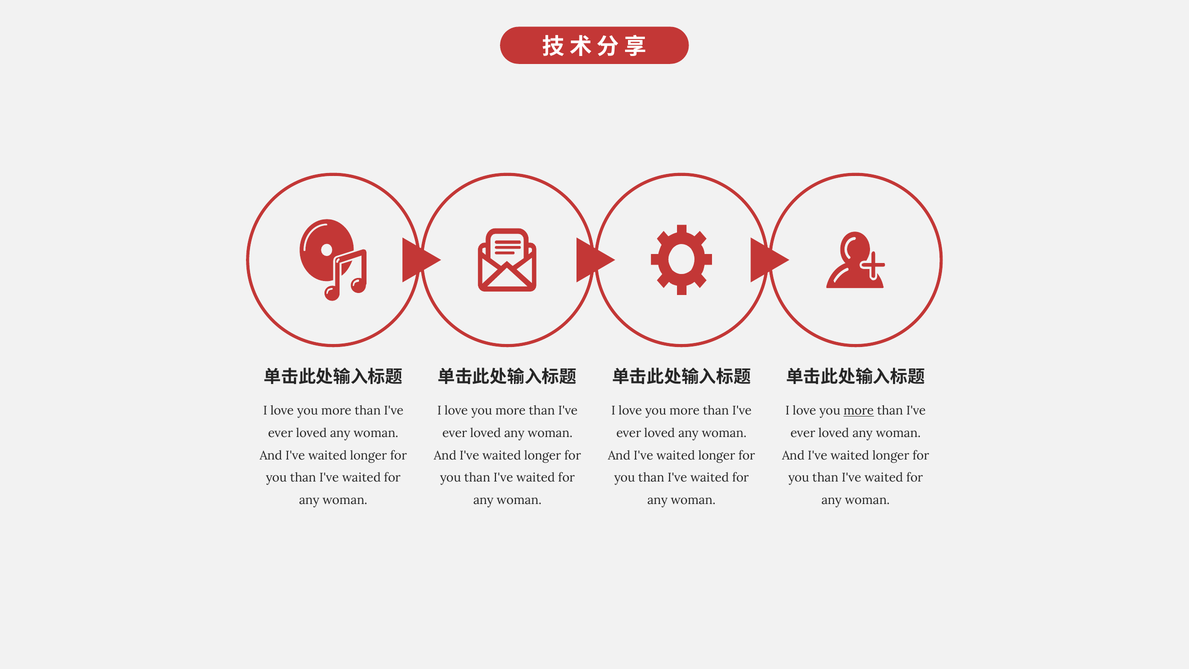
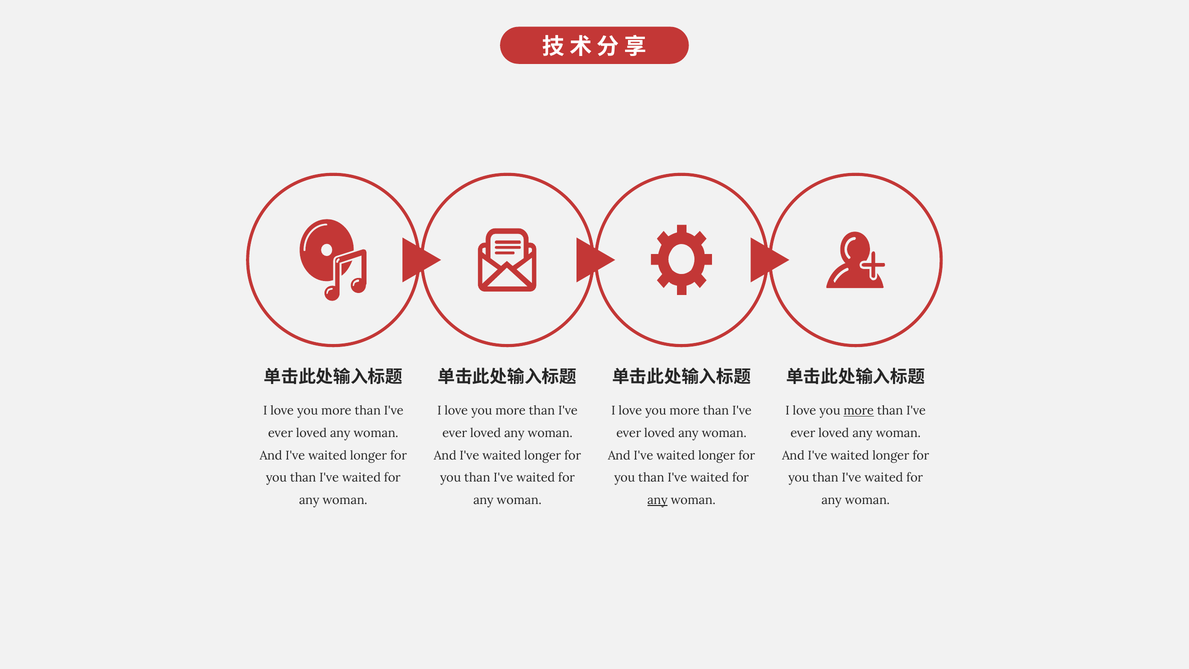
any at (657, 500) underline: none -> present
